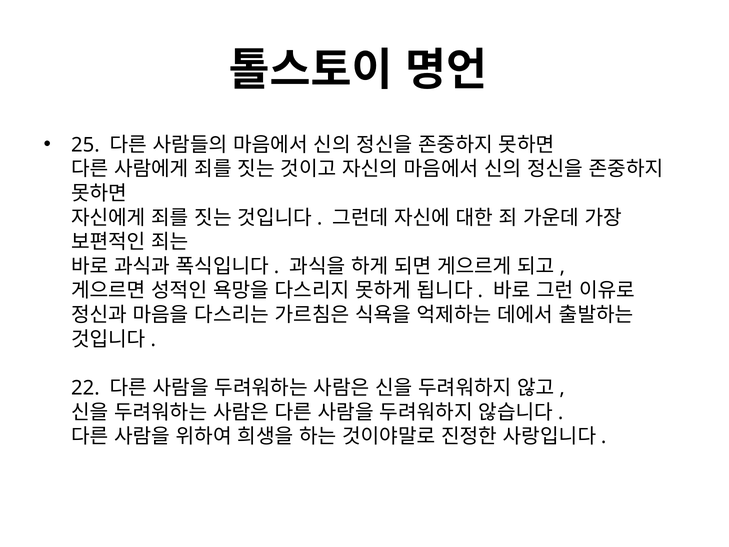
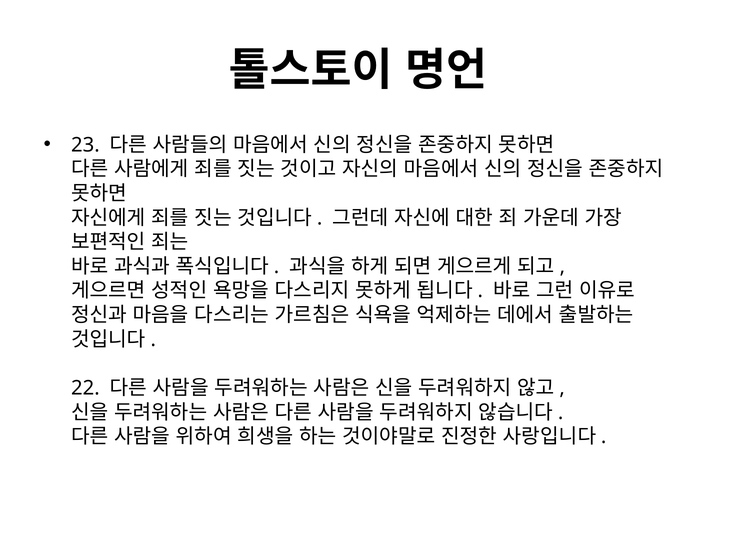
25: 25 -> 23
